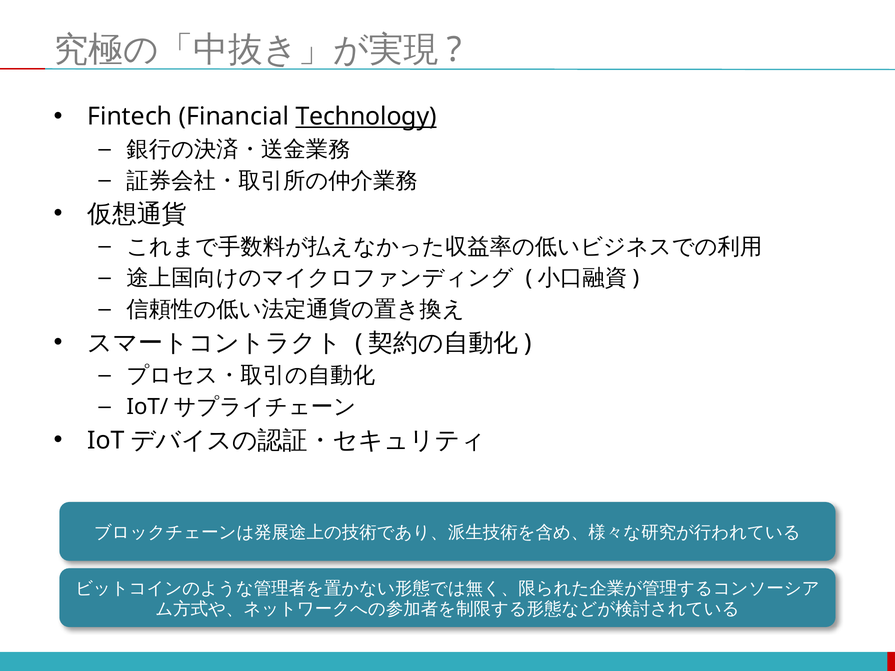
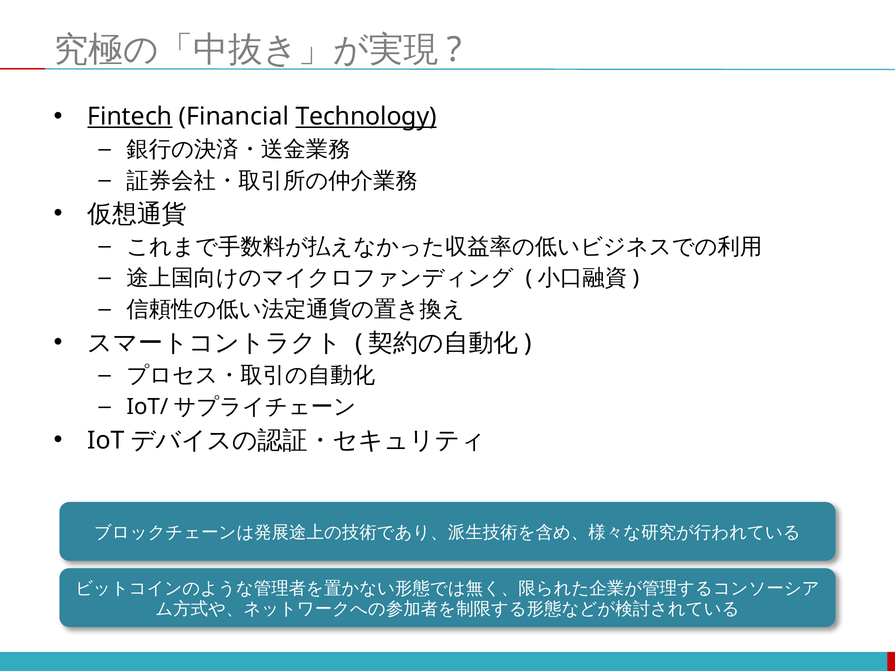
Fintech underline: none -> present
